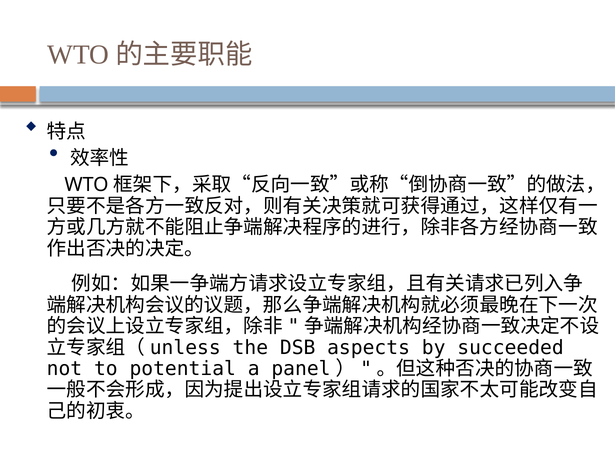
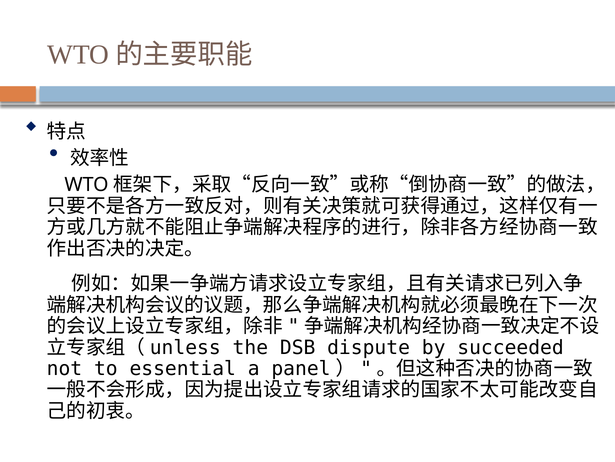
aspects: aspects -> dispute
potential: potential -> essential
